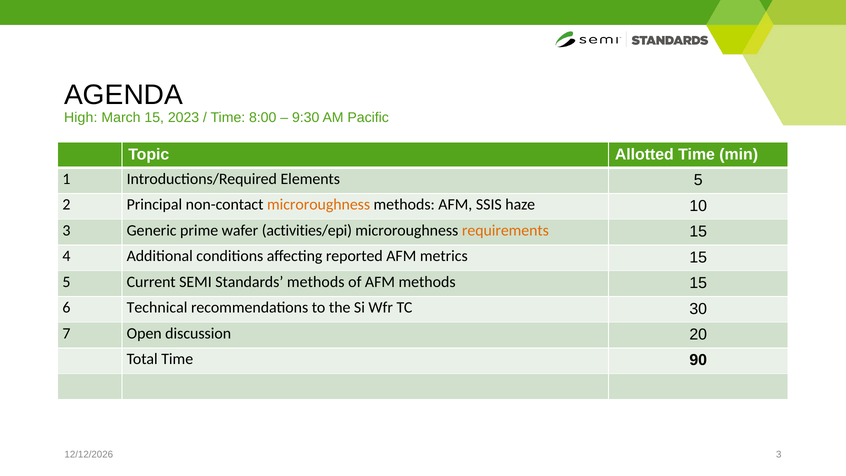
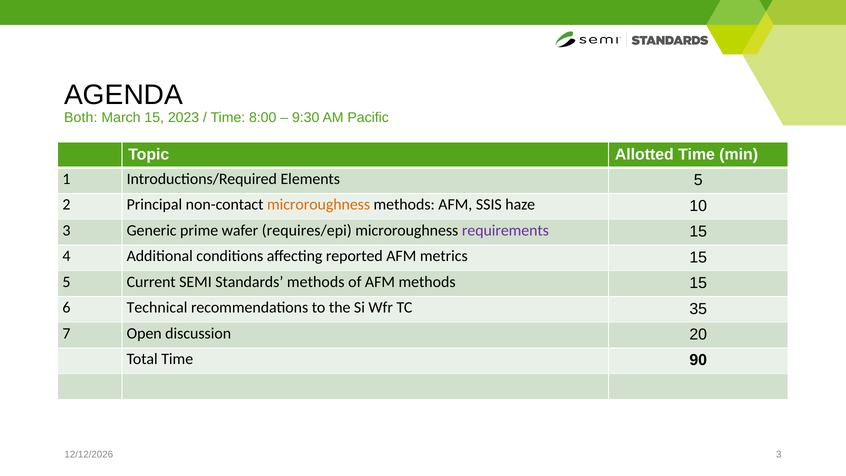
High: High -> Both
activities/epi: activities/epi -> requires/epi
requirements colour: orange -> purple
30: 30 -> 35
